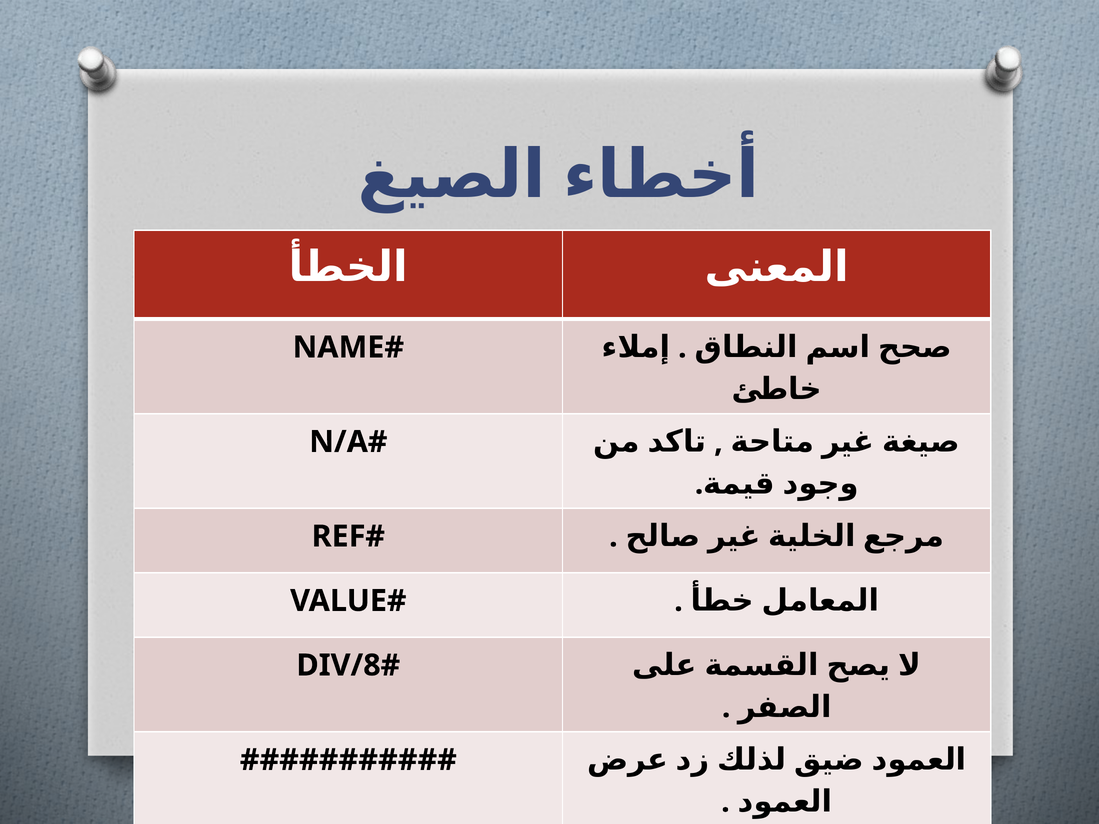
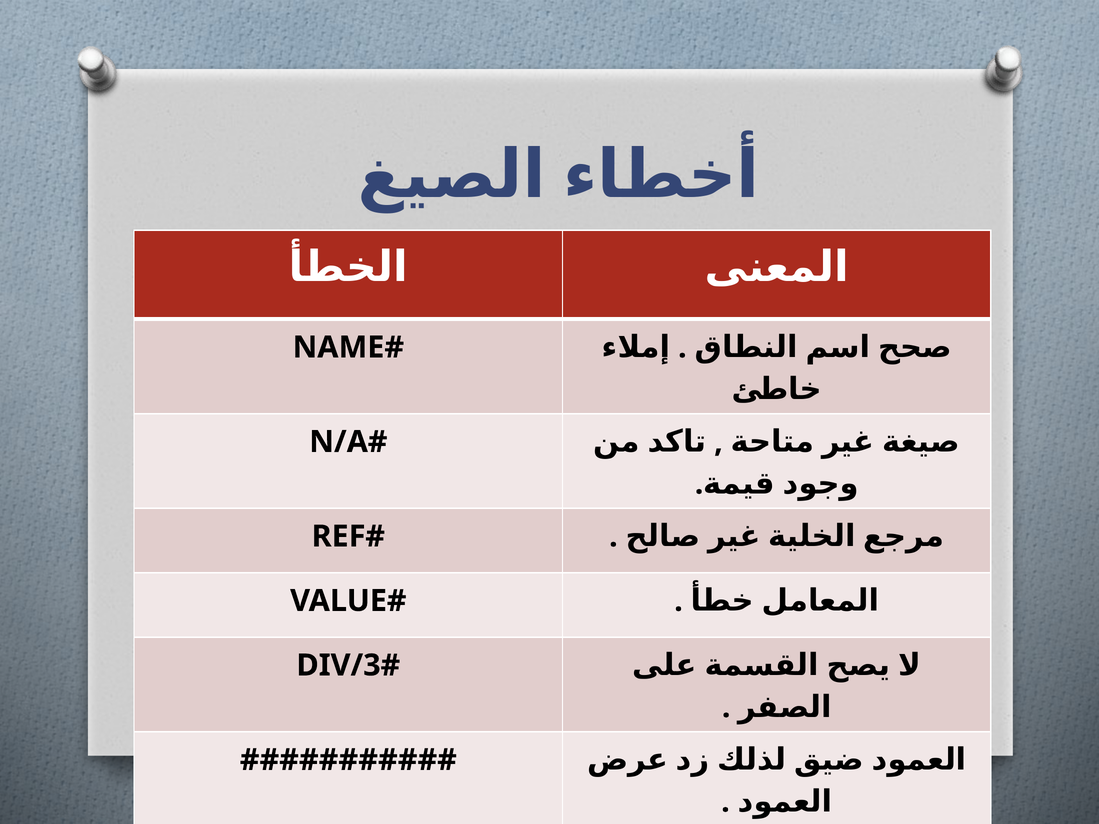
DIV/8: DIV/8 -> DIV/3
